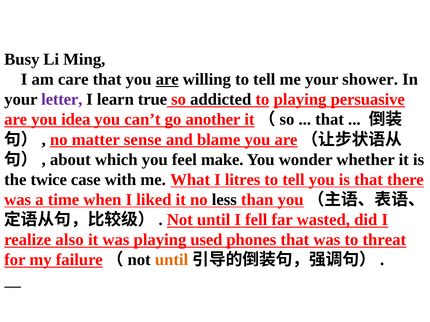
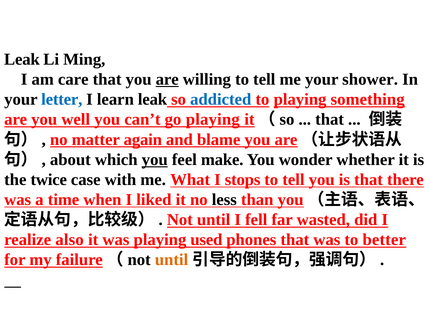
Busy at (22, 59): Busy -> Leak
letter colour: purple -> blue
learn true: true -> leak
addicted colour: black -> blue
persuasive: persuasive -> something
idea: idea -> well
go another: another -> playing
sense: sense -> again
you at (155, 160) underline: none -> present
litres: litres -> stops
threat: threat -> better
